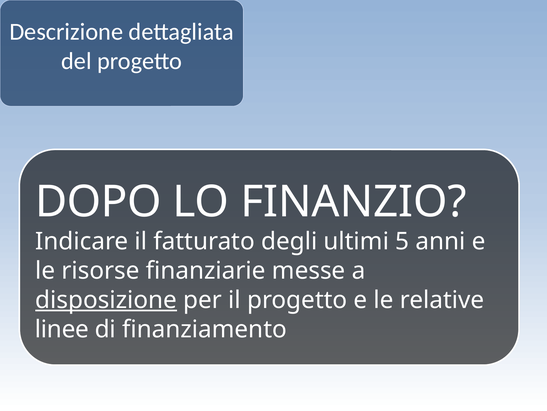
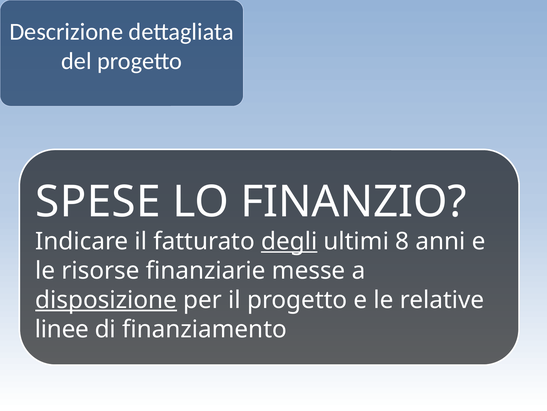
DOPO: DOPO -> SPESE
degli underline: none -> present
5: 5 -> 8
